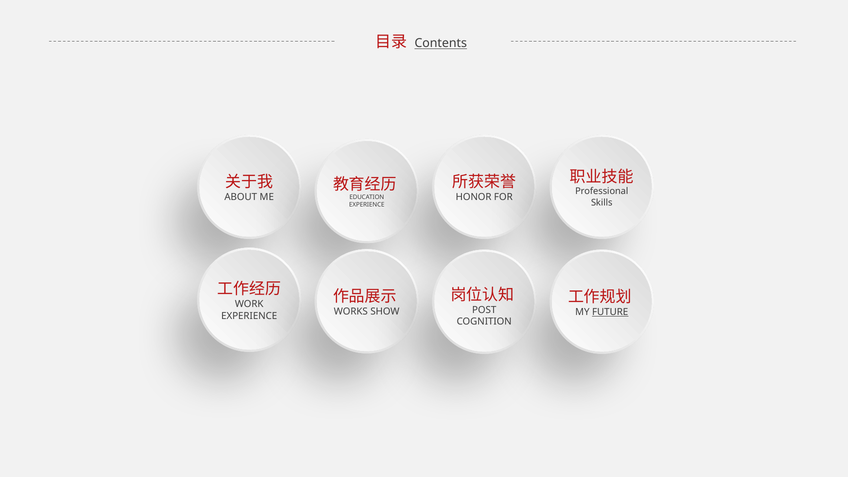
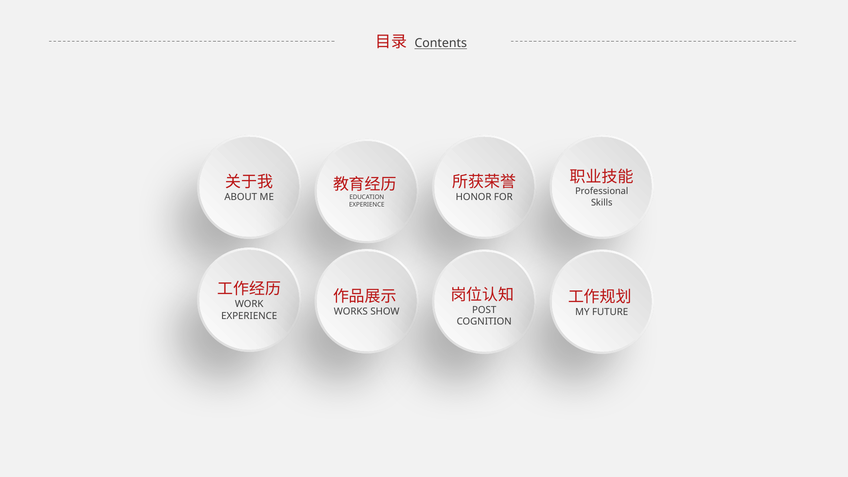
FUTURE underline: present -> none
